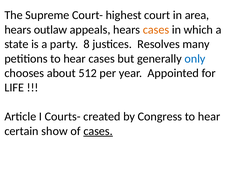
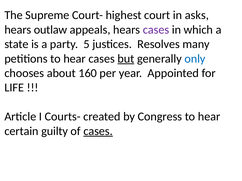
area: area -> asks
cases at (156, 30) colour: orange -> purple
8: 8 -> 5
but underline: none -> present
512: 512 -> 160
show: show -> guilty
